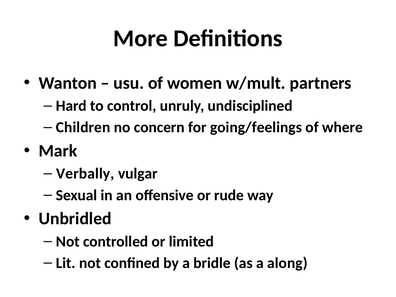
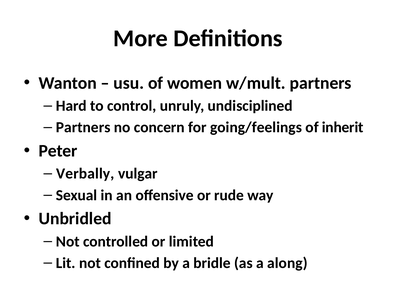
Children at (83, 127): Children -> Partners
where: where -> inherit
Mark: Mark -> Peter
